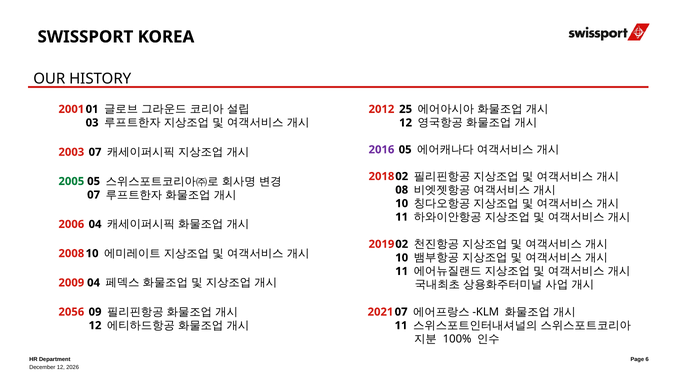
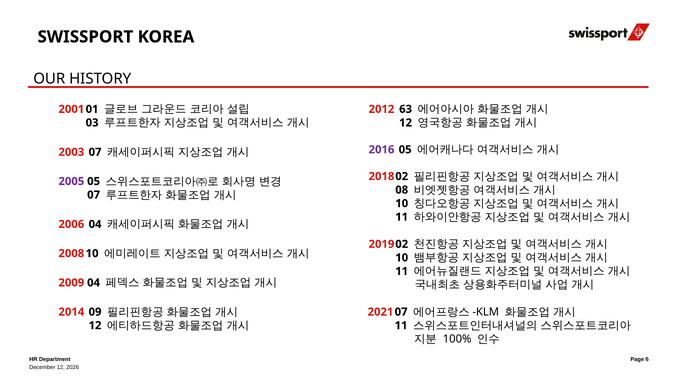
25: 25 -> 63
2005 colour: green -> purple
2056: 2056 -> 2014
